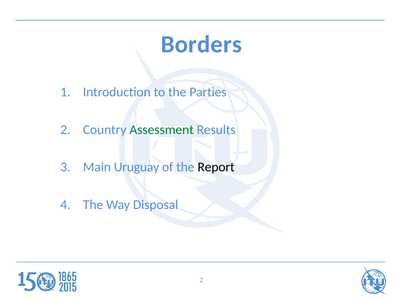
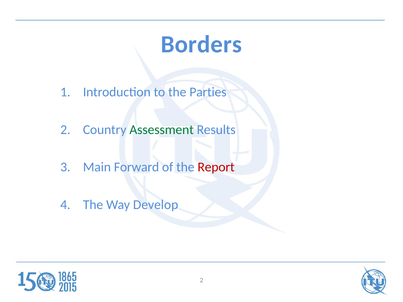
Uruguay: Uruguay -> Forward
Report colour: black -> red
Disposal: Disposal -> Develop
